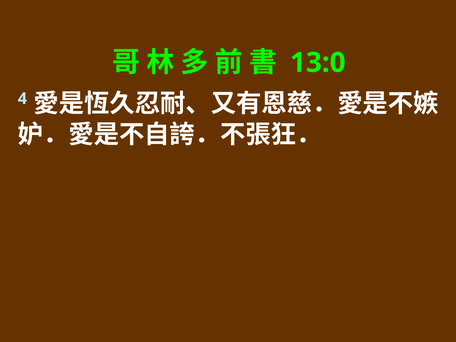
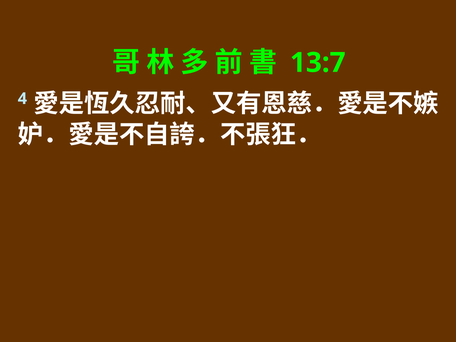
13:0: 13:0 -> 13:7
